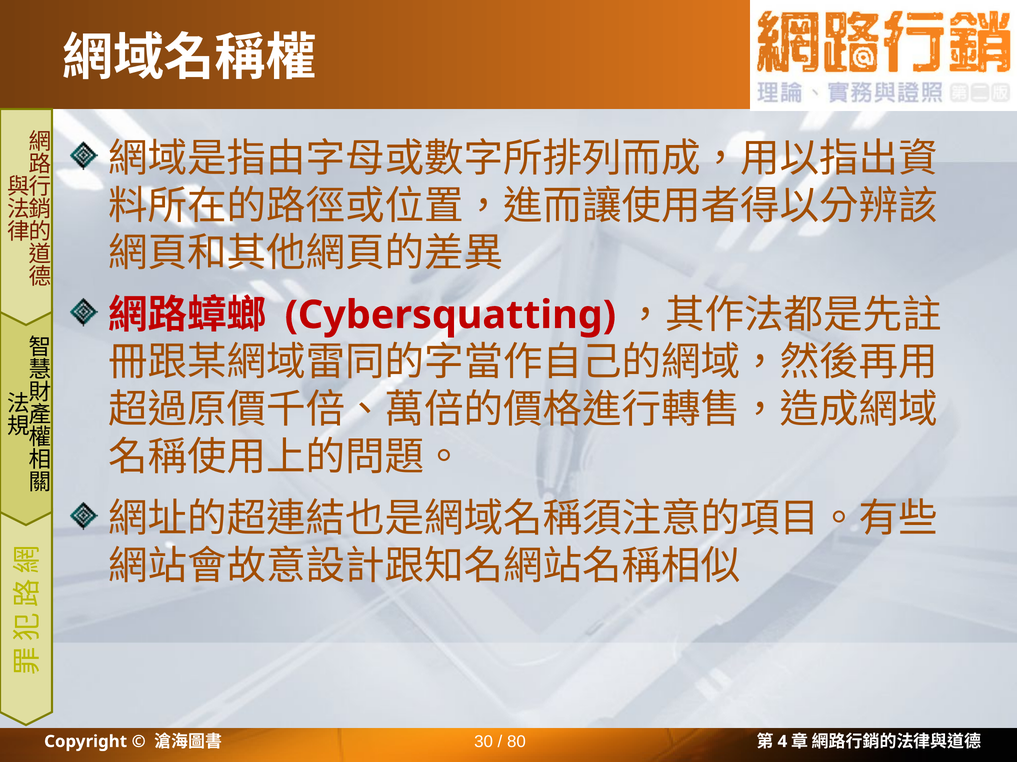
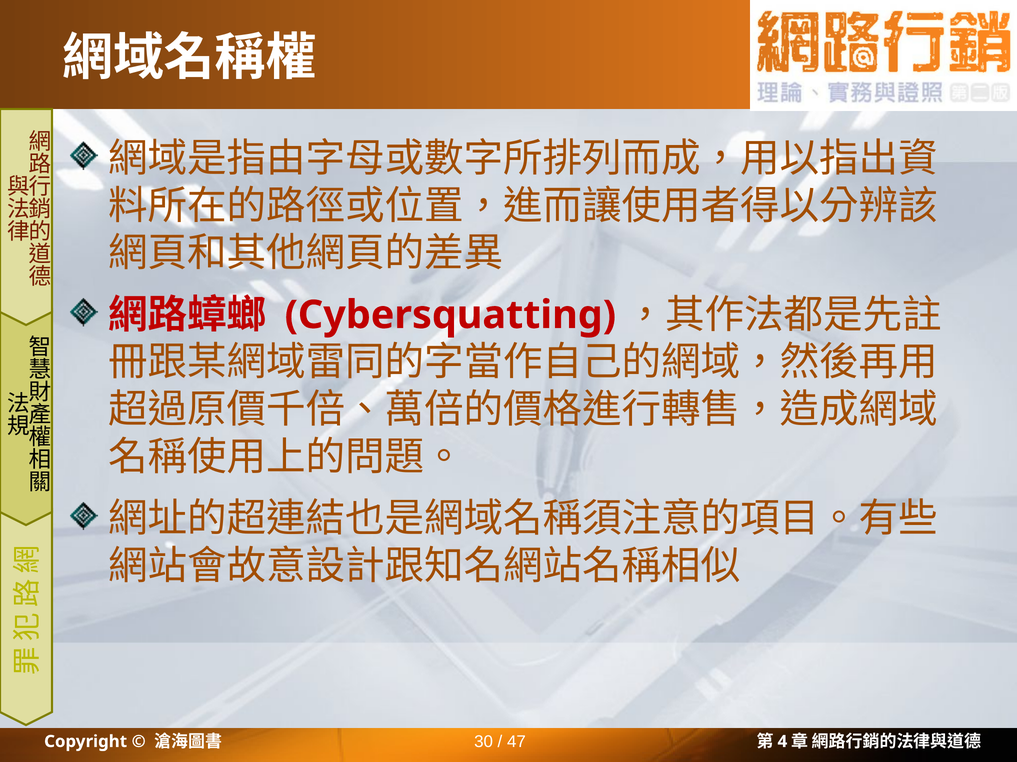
80: 80 -> 47
